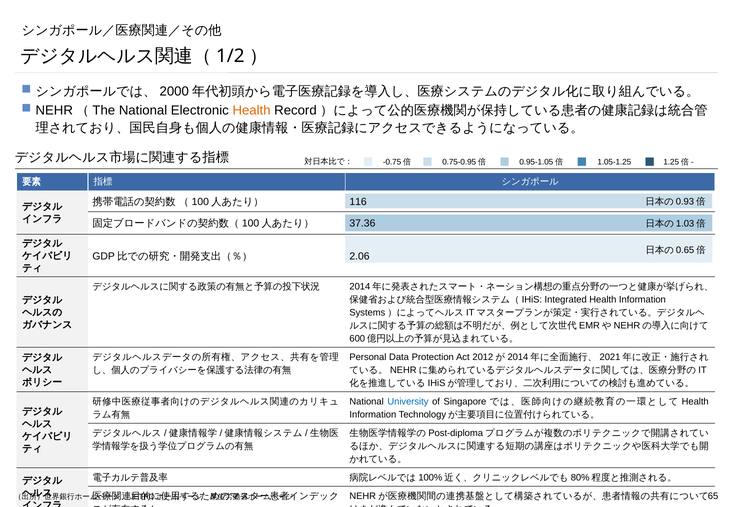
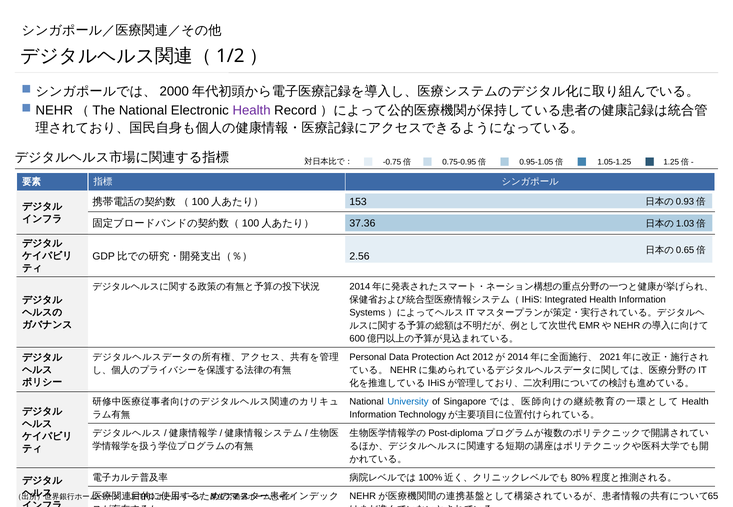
Health at (252, 111) colour: orange -> purple
116: 116 -> 153
2.06: 2.06 -> 2.56
